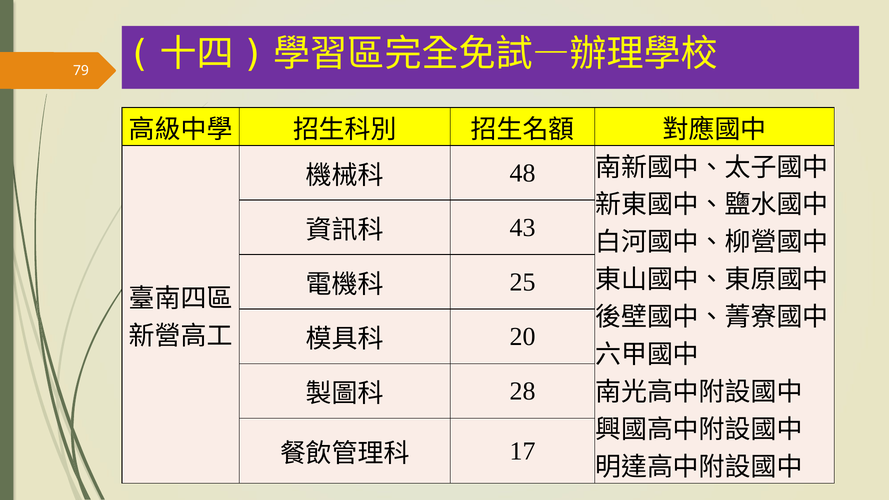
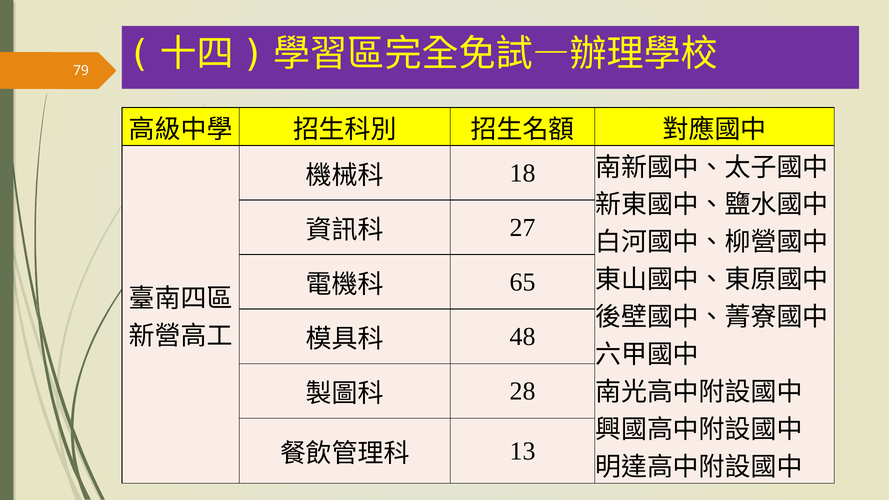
48: 48 -> 18
43: 43 -> 27
25: 25 -> 65
20: 20 -> 48
17: 17 -> 13
